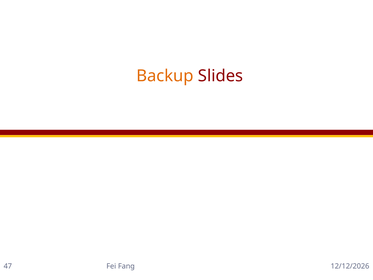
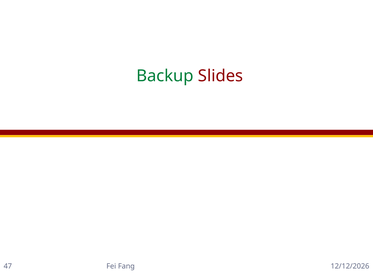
Backup colour: orange -> green
